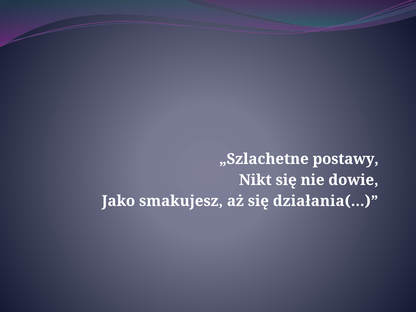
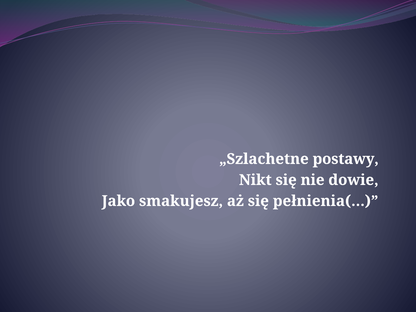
działania(…: działania(… -> pełnienia(…
